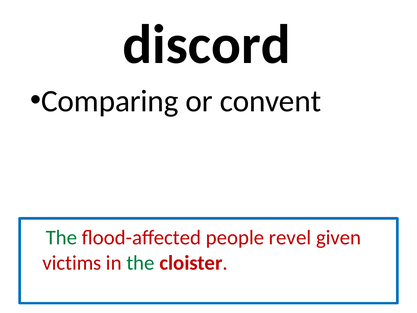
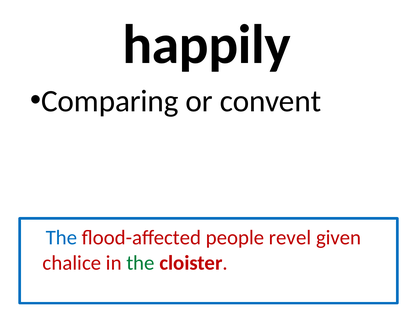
discord: discord -> happily
The at (62, 238) colour: green -> blue
victims: victims -> chalice
